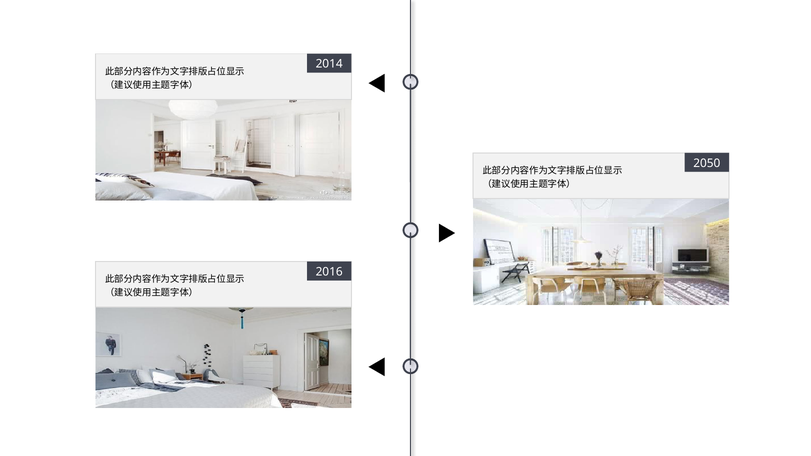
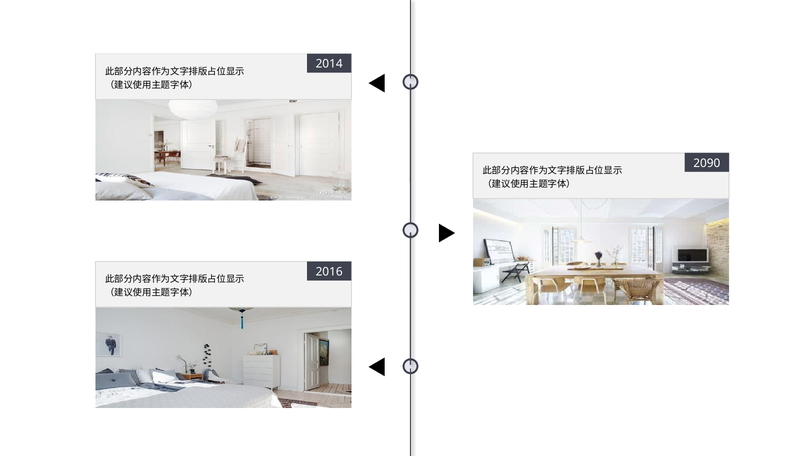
2050: 2050 -> 2090
